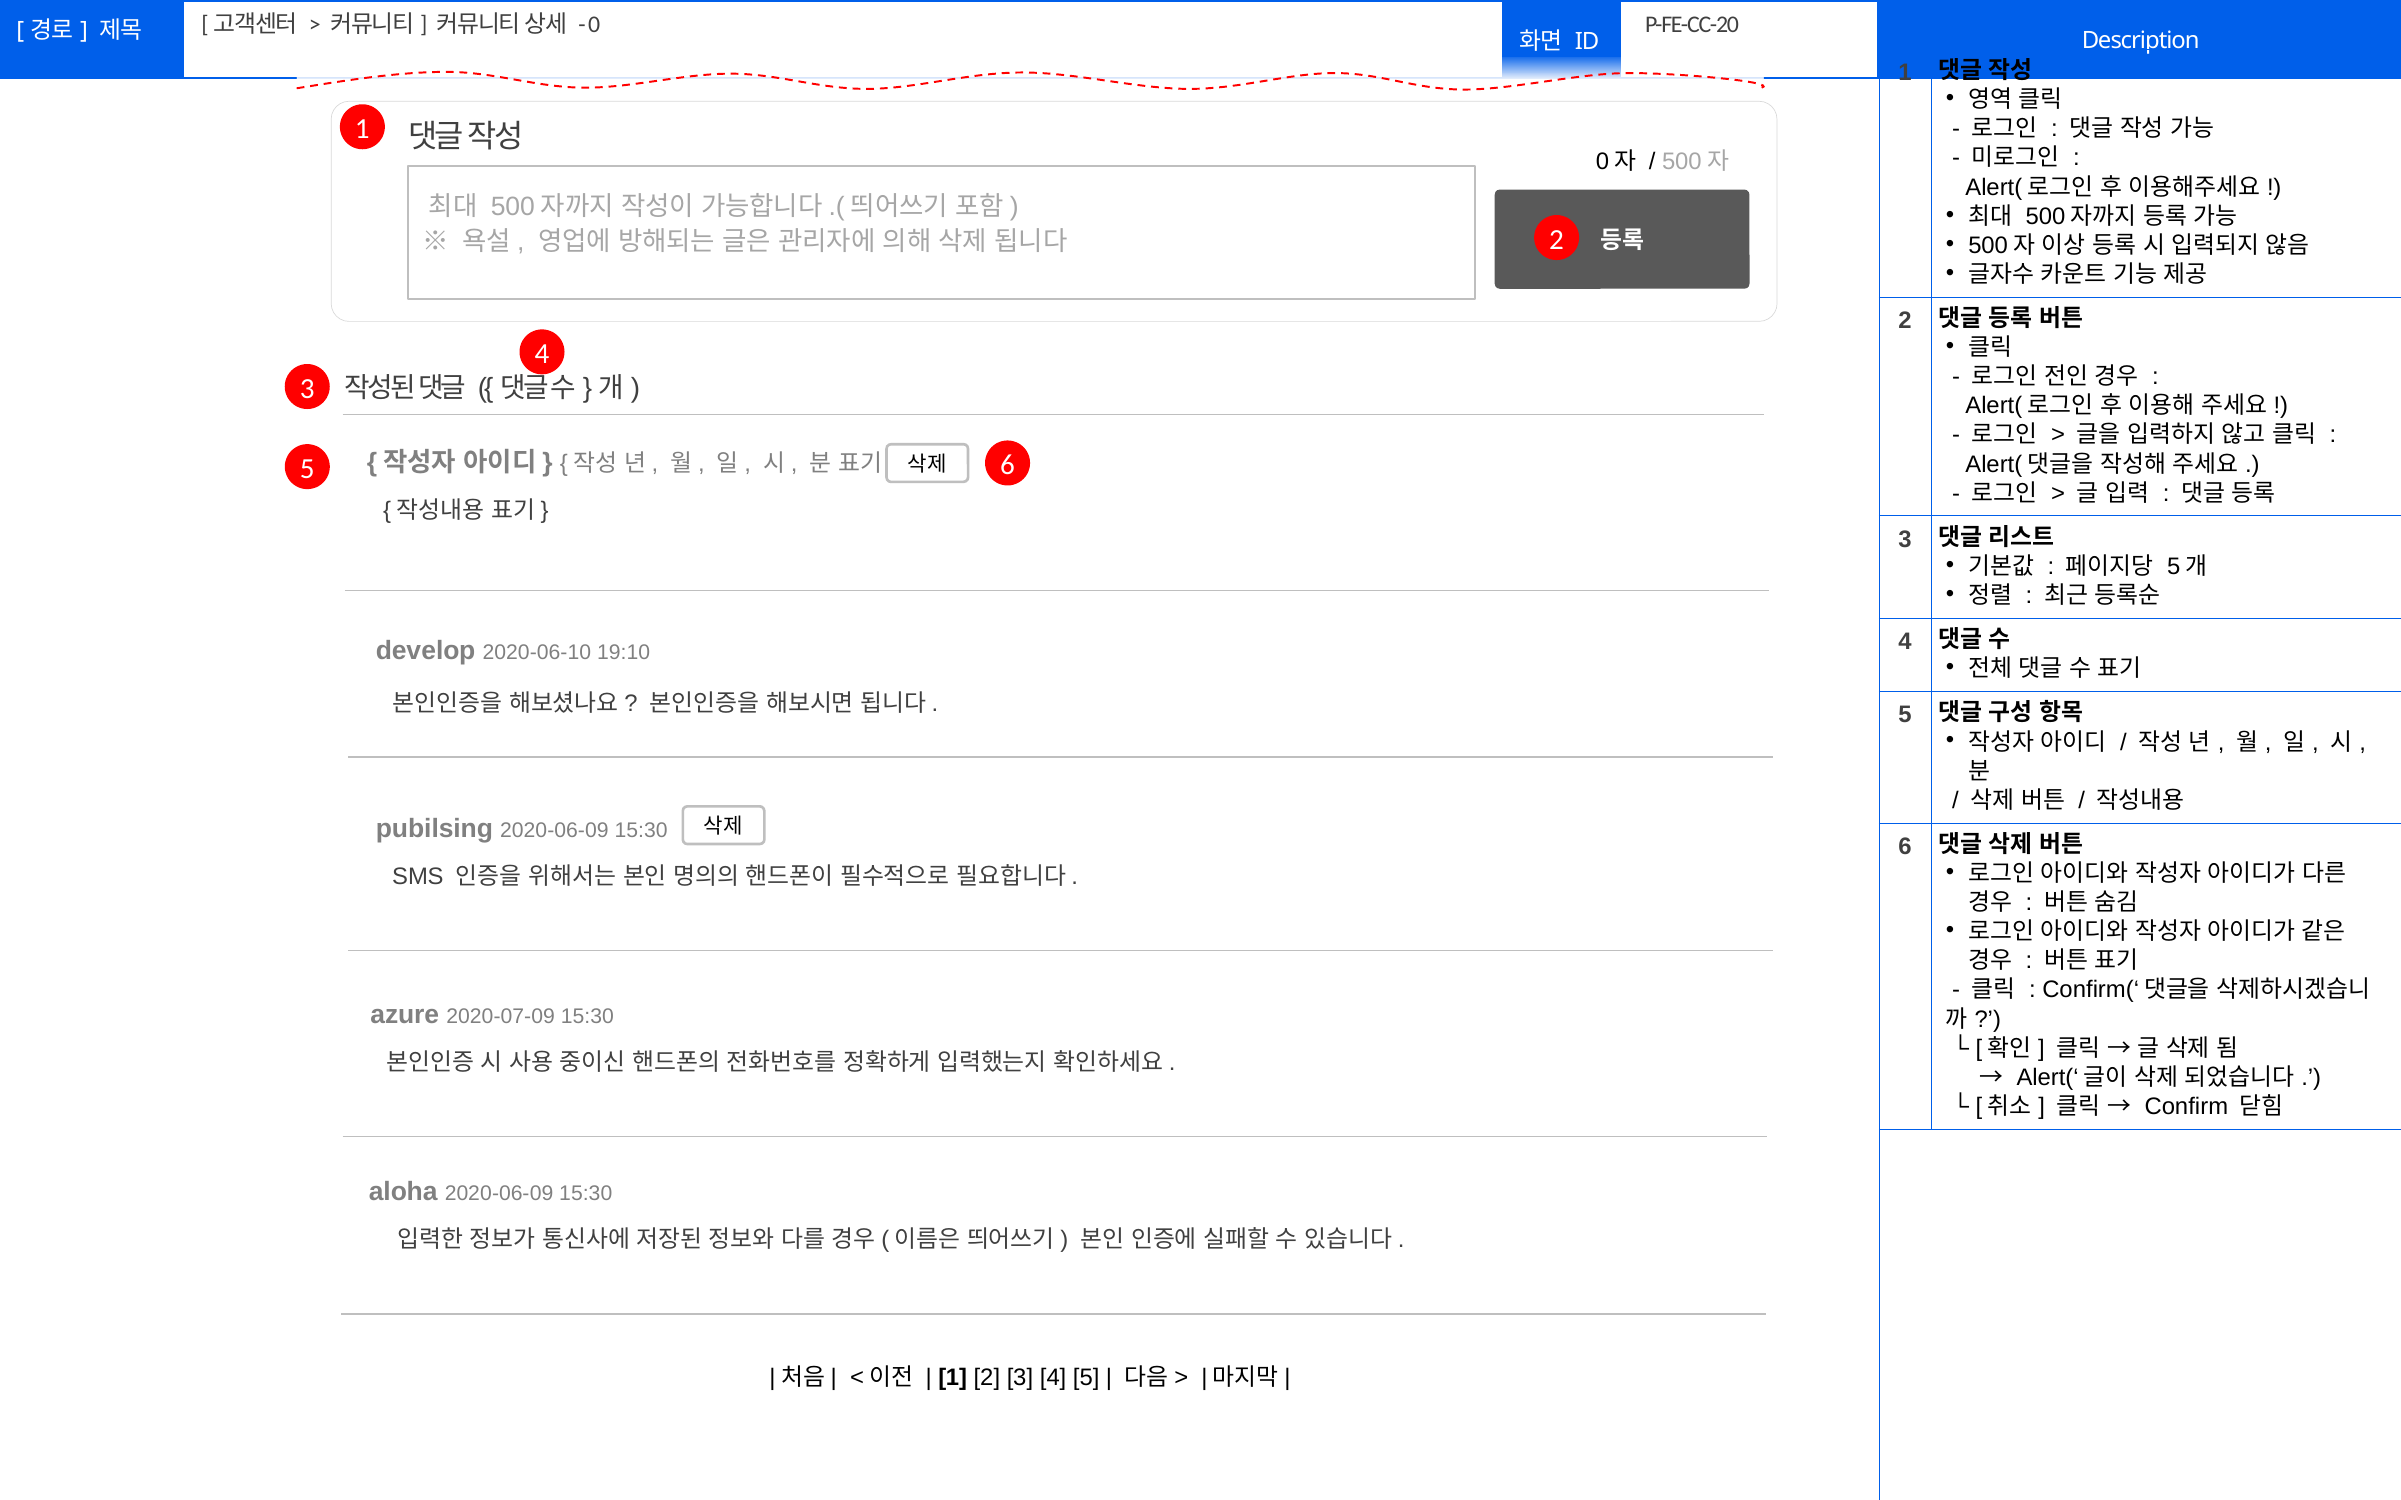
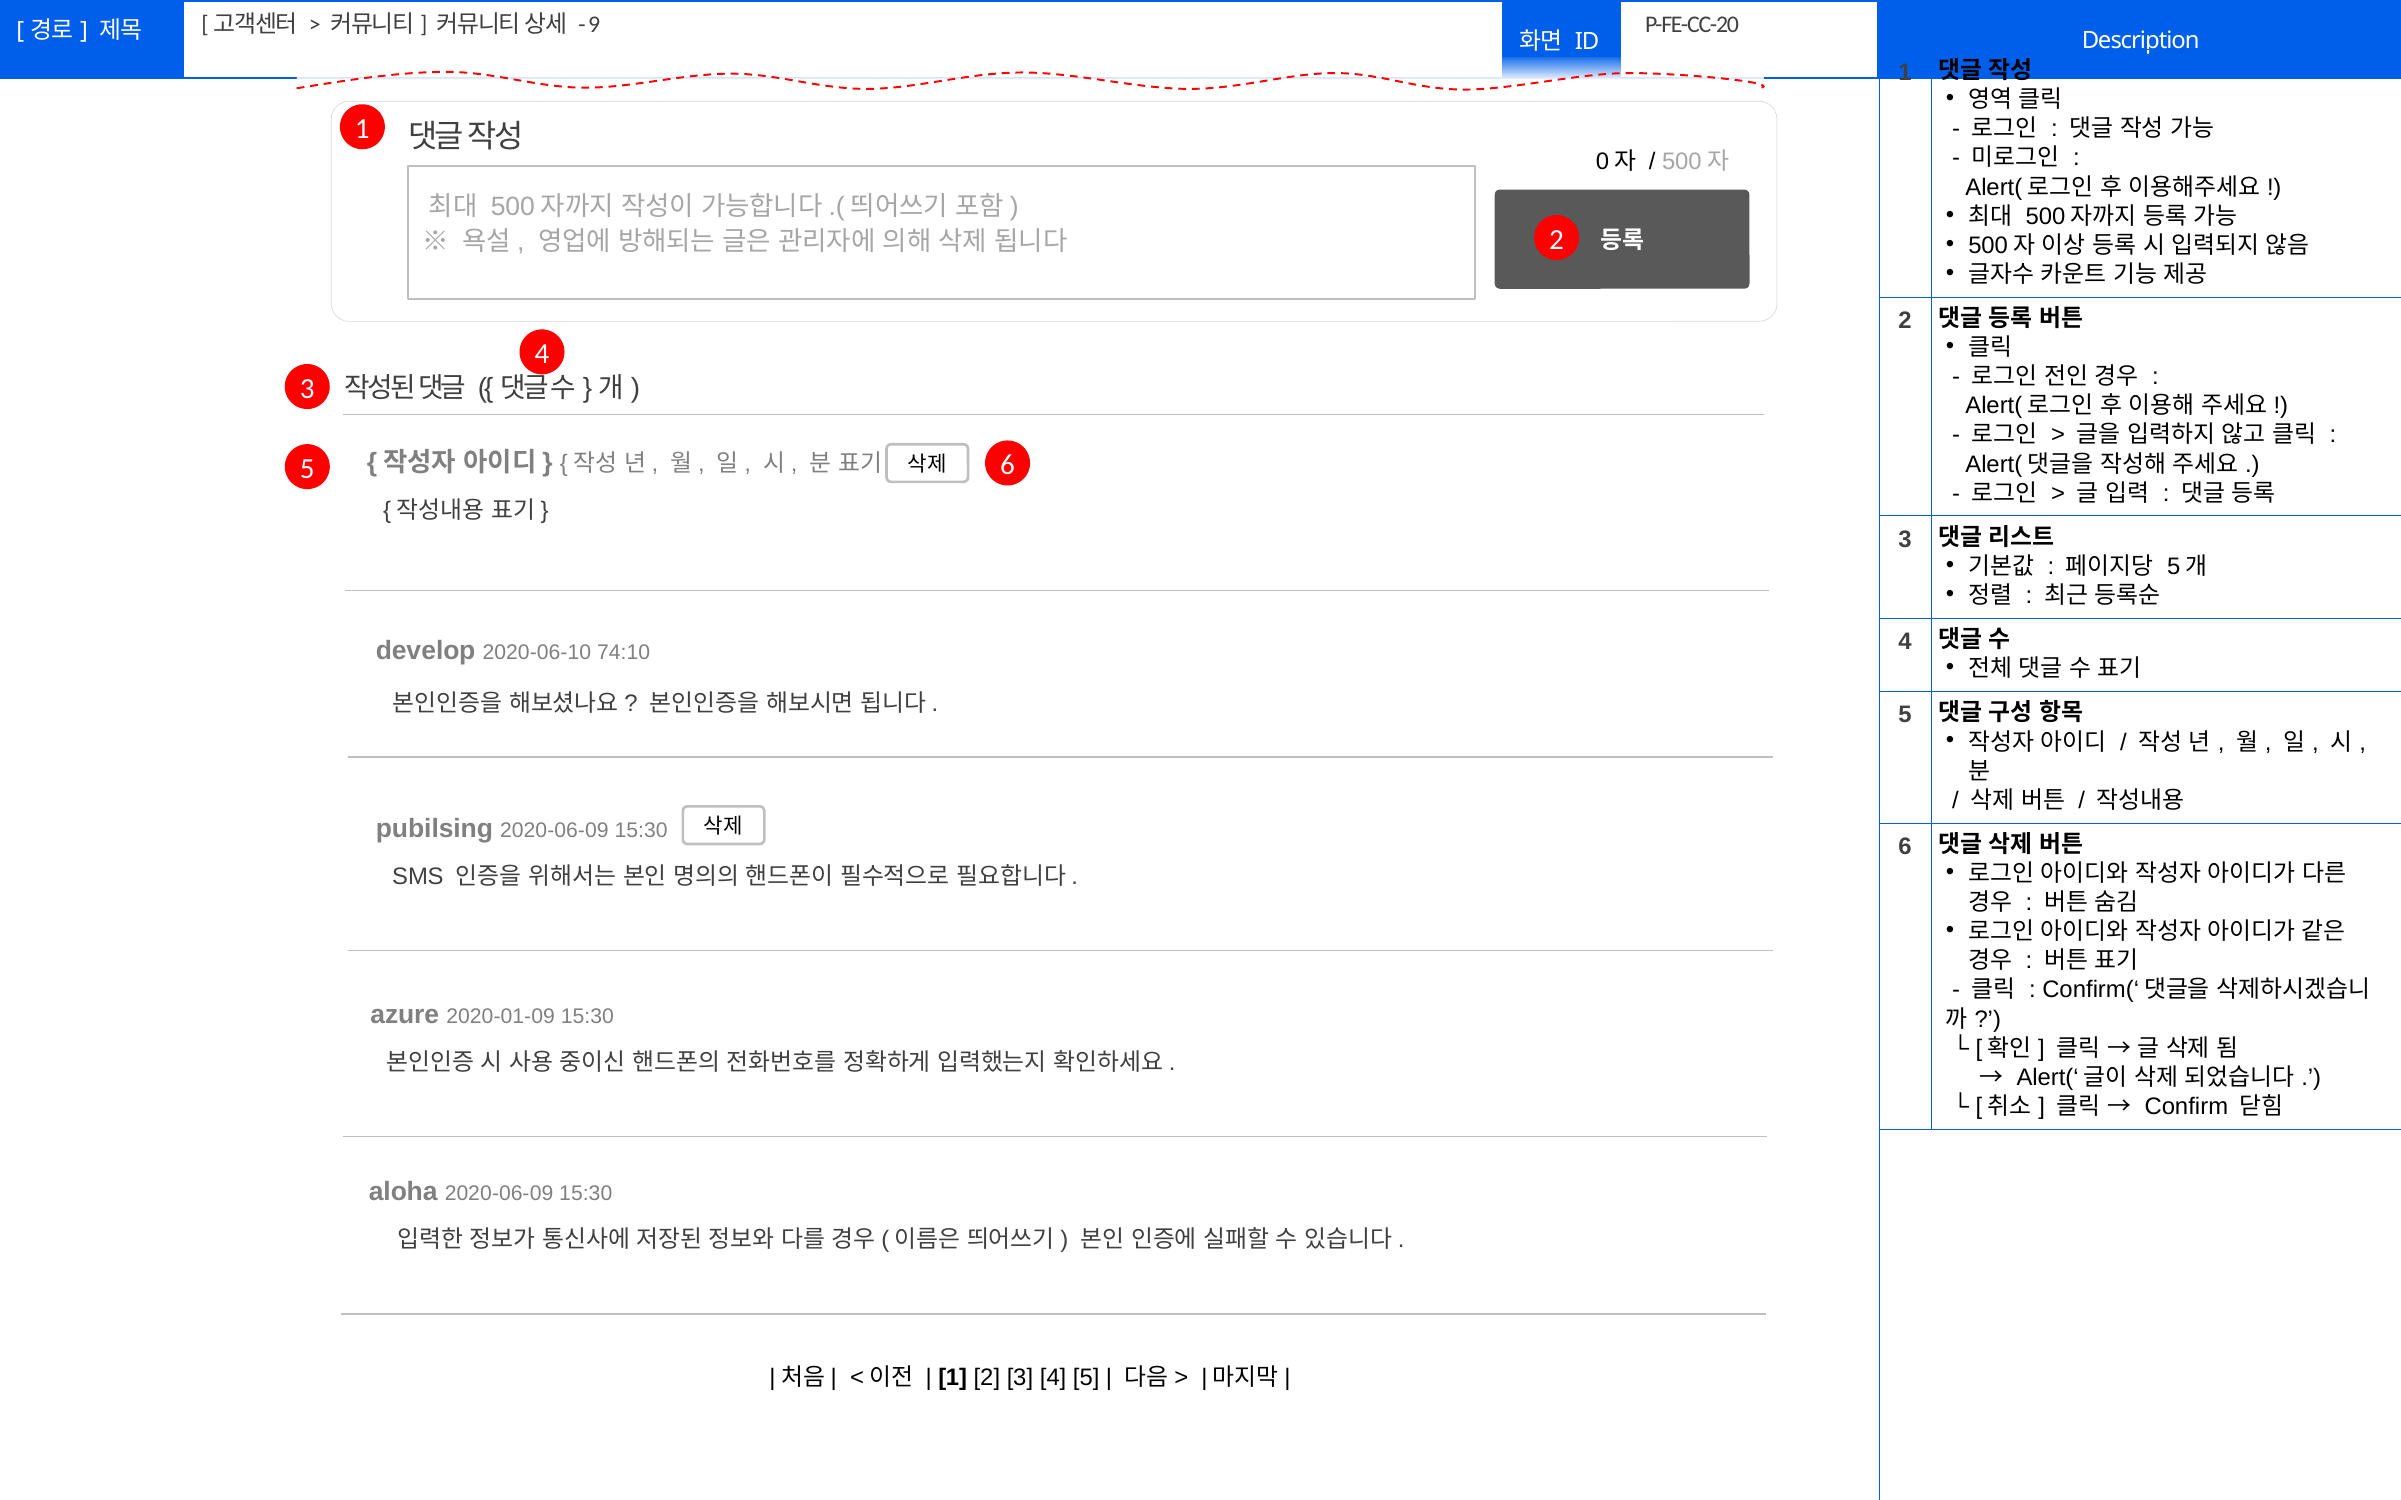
0: 0 -> 9
19:10: 19:10 -> 74:10
2020-07-09: 2020-07-09 -> 2020-01-09
